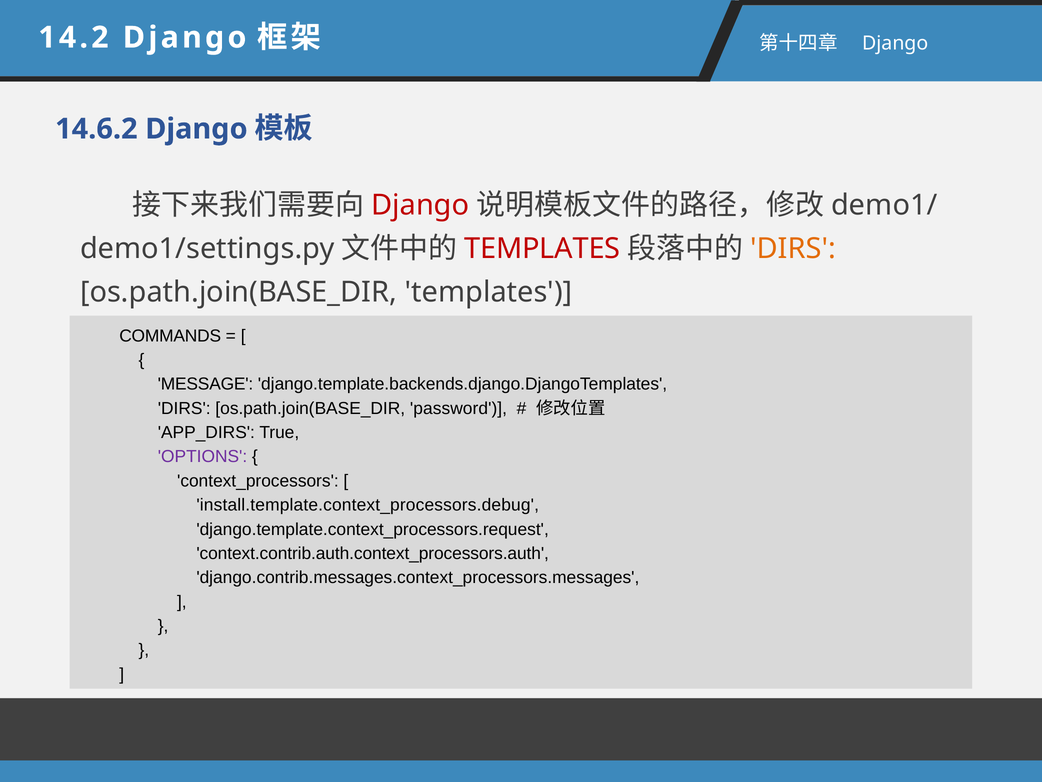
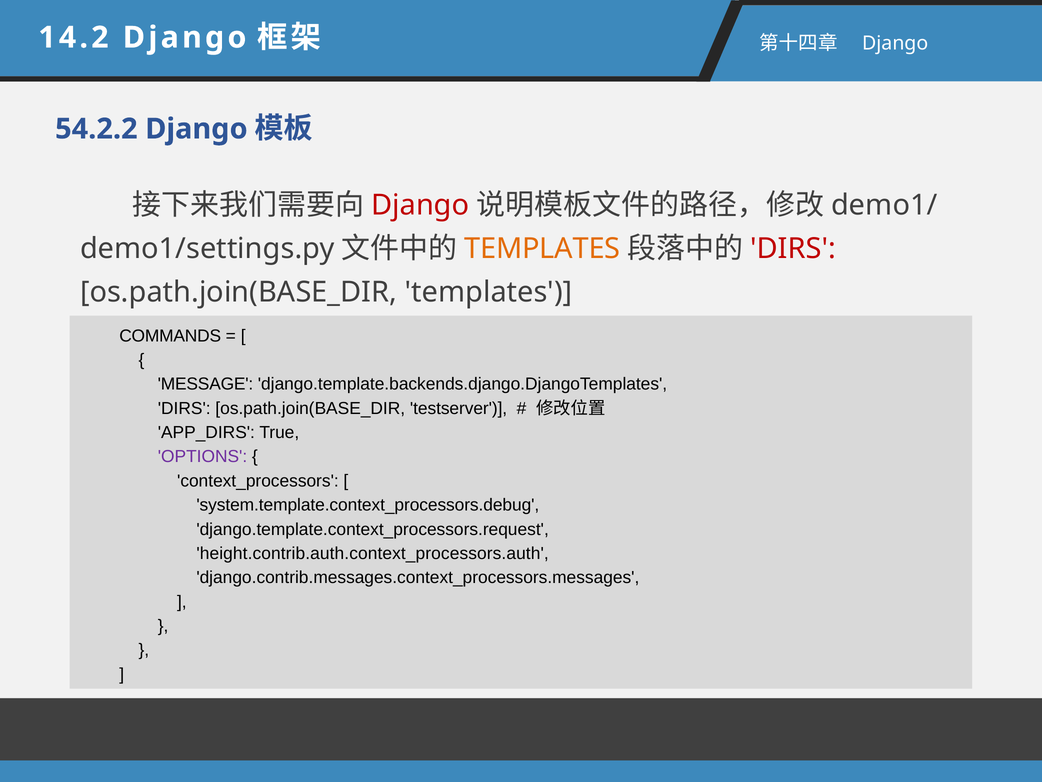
14.6.2: 14.6.2 -> 54.2.2
TEMPLATES at (542, 248) colour: red -> orange
DIRS at (793, 248) colour: orange -> red
password: password -> testserver
install.template.context_processors.debug: install.template.context_processors.debug -> system.template.context_processors.debug
context.contrib.auth.context_processors.auth: context.contrib.auth.context_processors.auth -> height.contrib.auth.context_processors.auth
